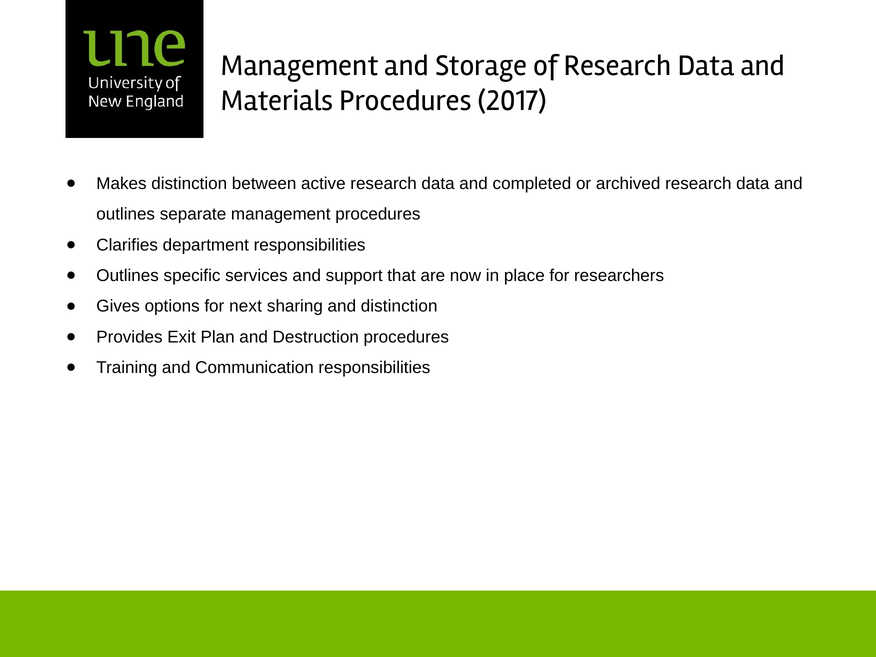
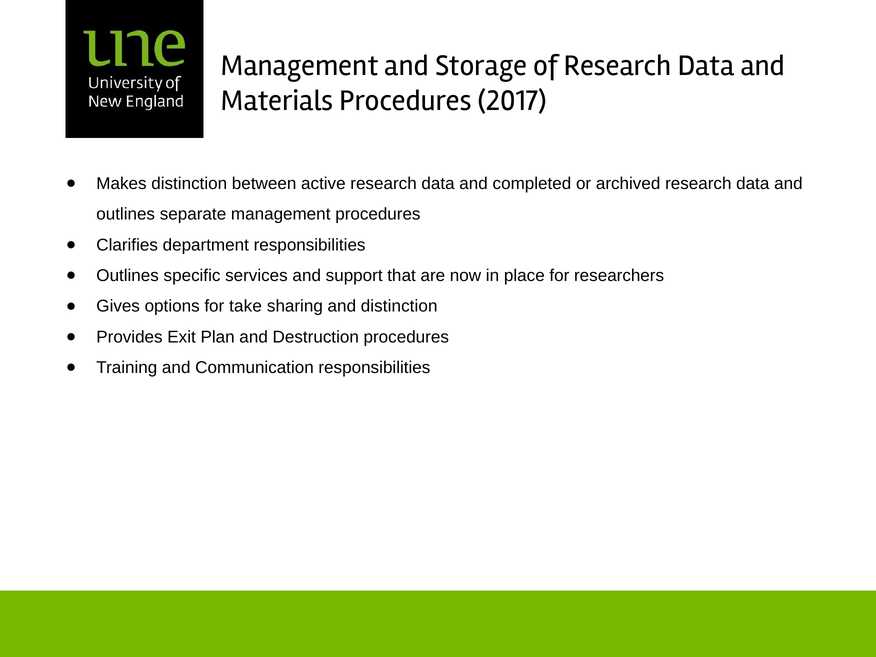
next: next -> take
